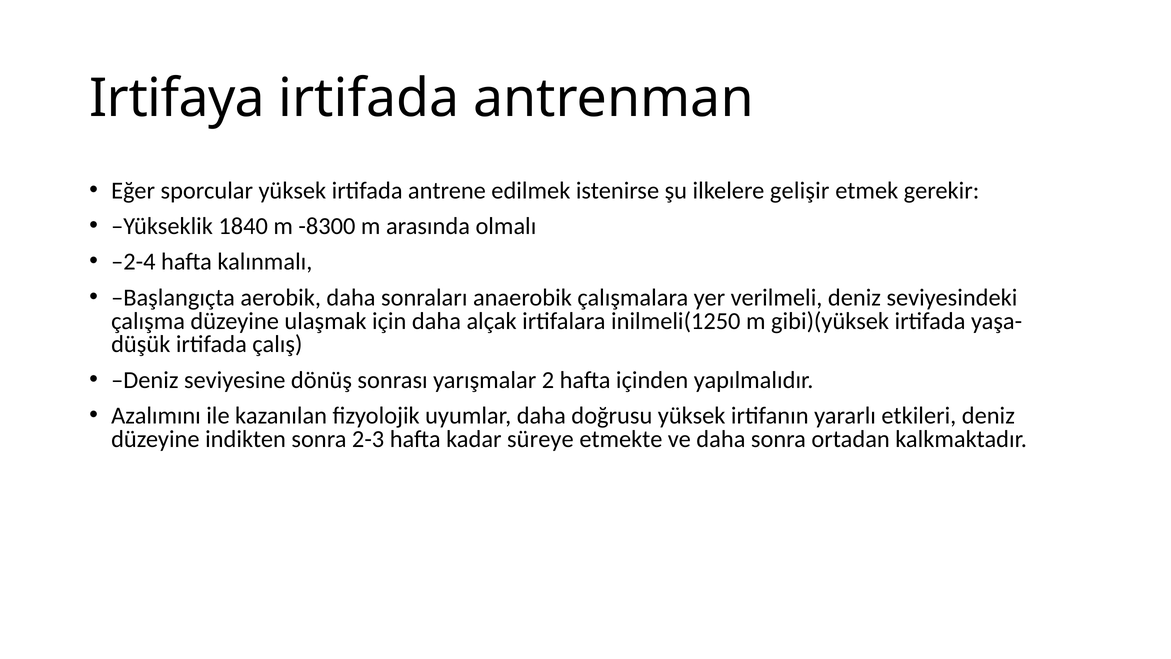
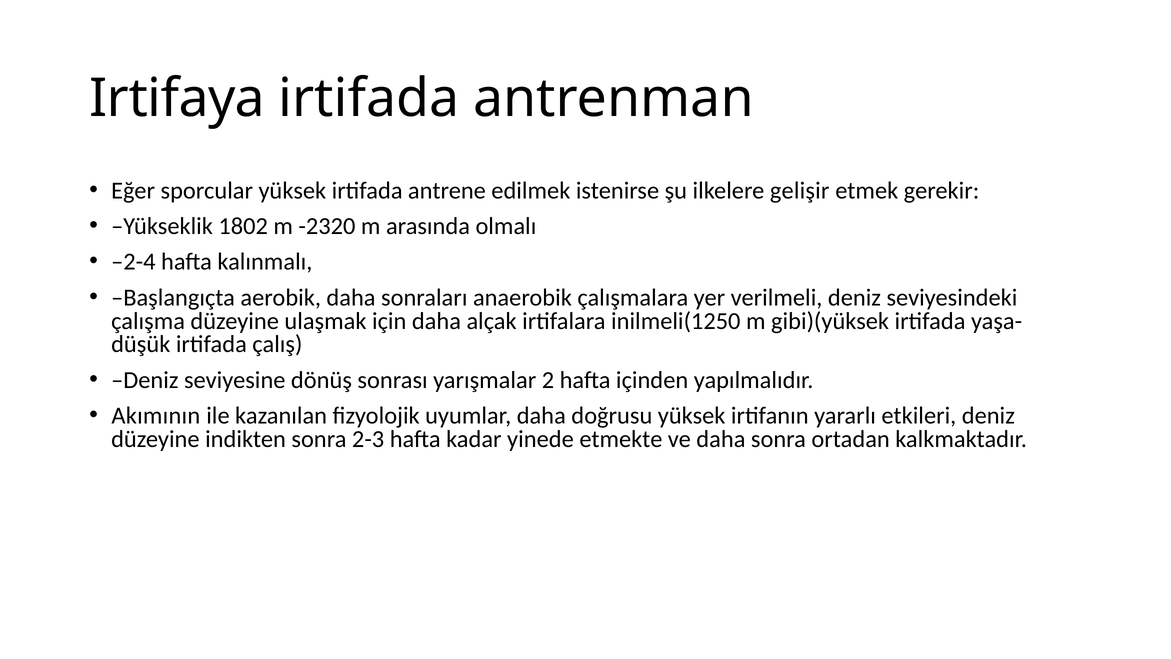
1840: 1840 -> 1802
-8300: -8300 -> -2320
Azalımını: Azalımını -> Akımının
süreye: süreye -> yinede
